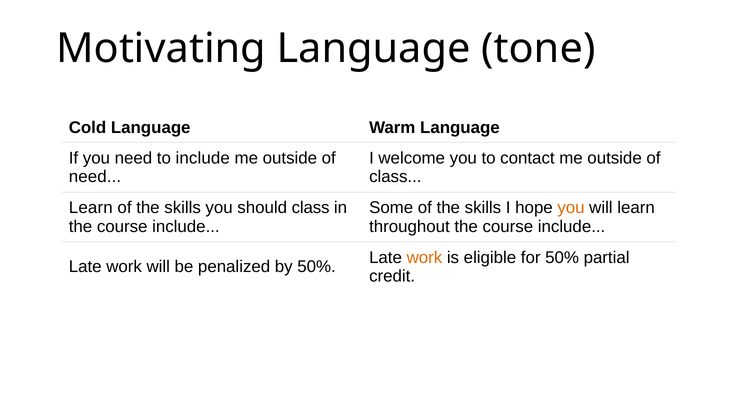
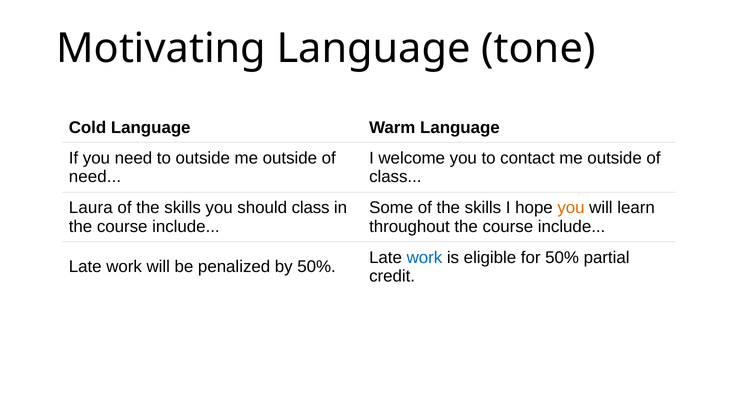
to include: include -> outside
Learn at (91, 208): Learn -> Laura
work at (424, 258) colour: orange -> blue
